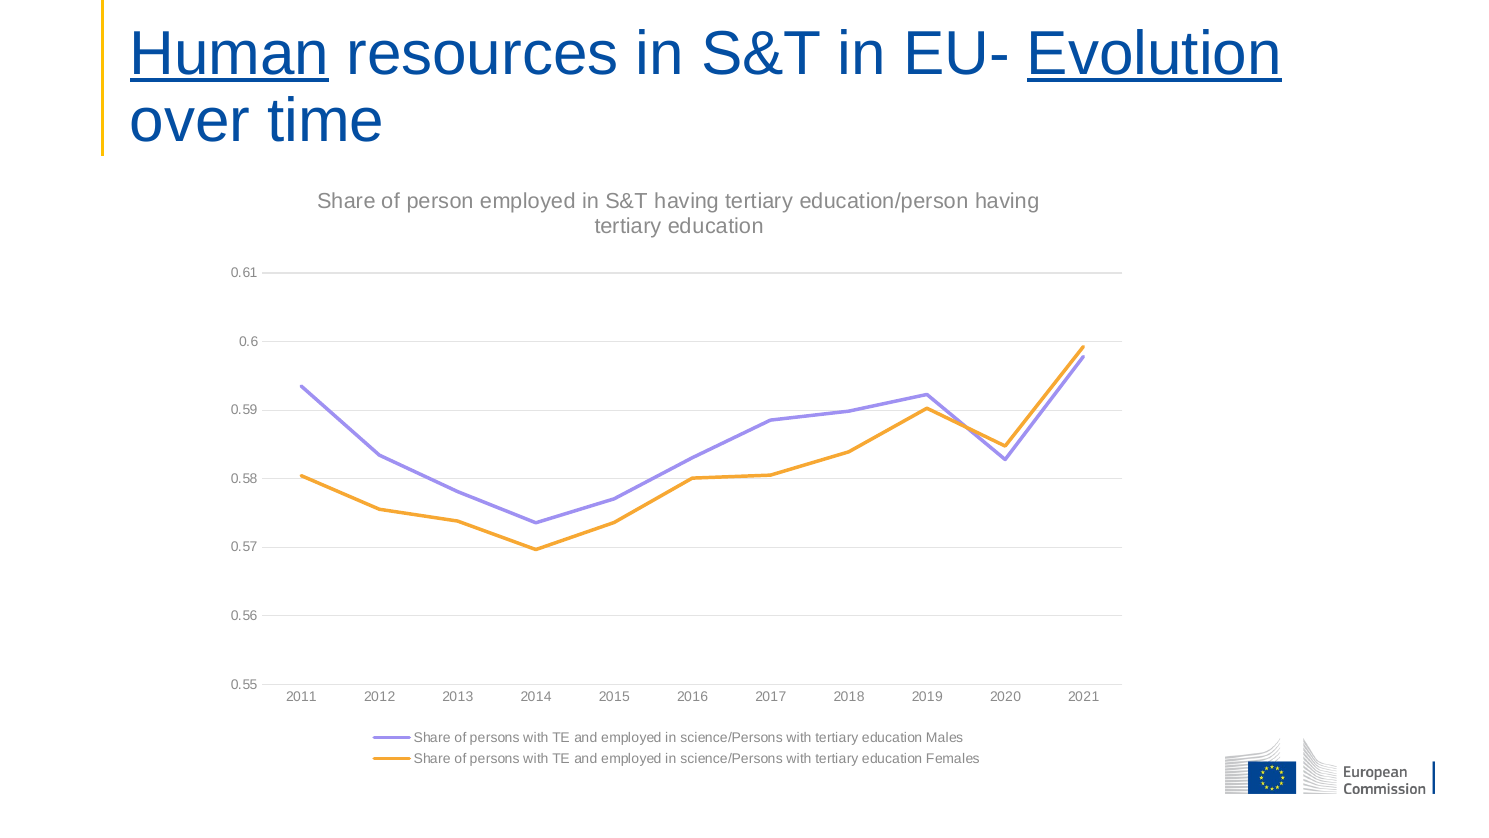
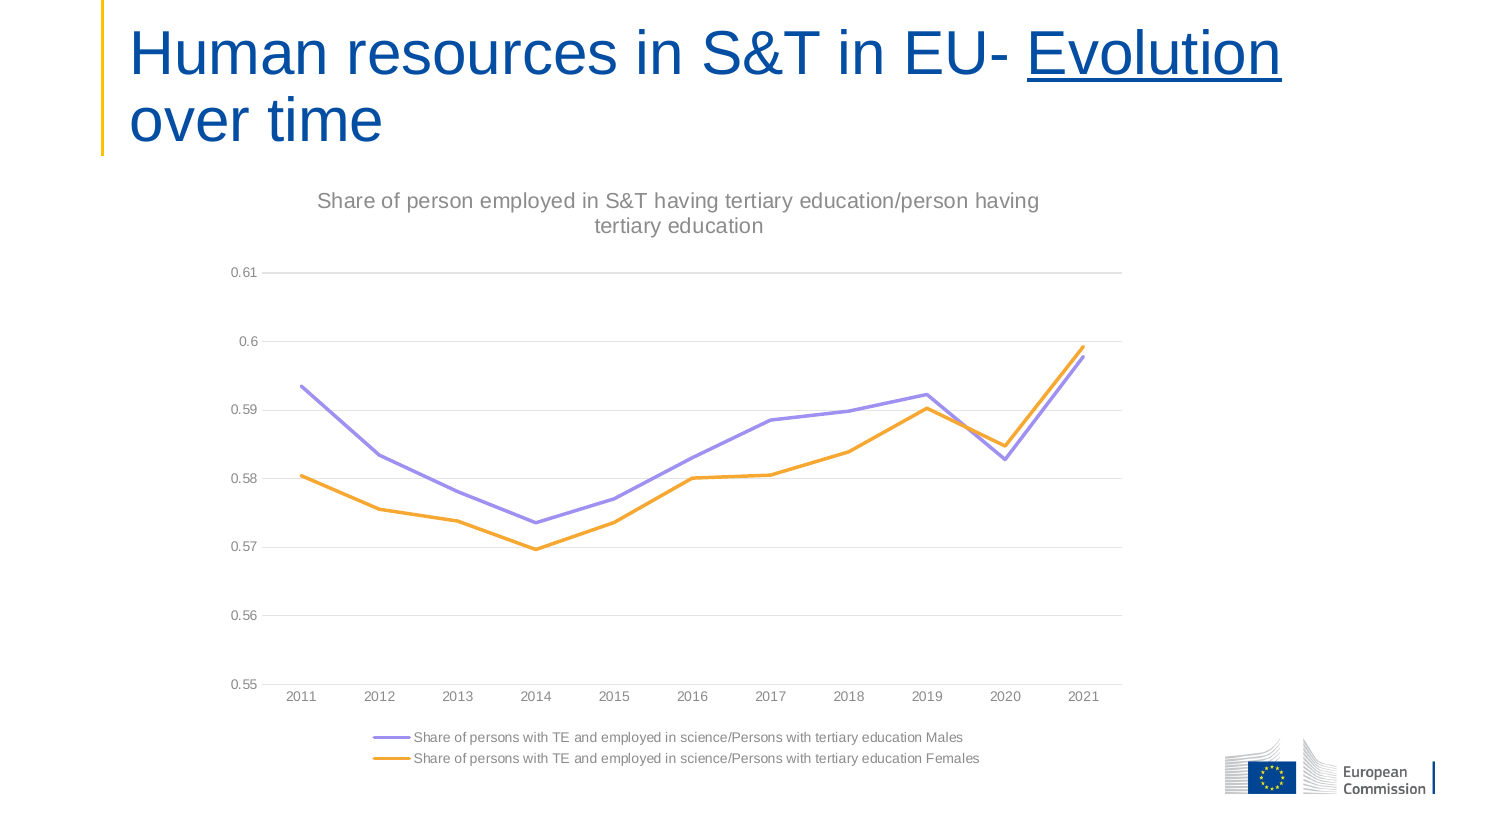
Human underline: present -> none
